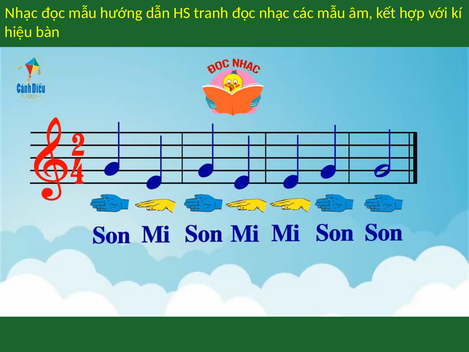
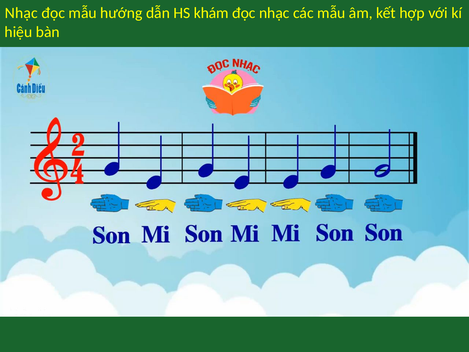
tranh: tranh -> khám
